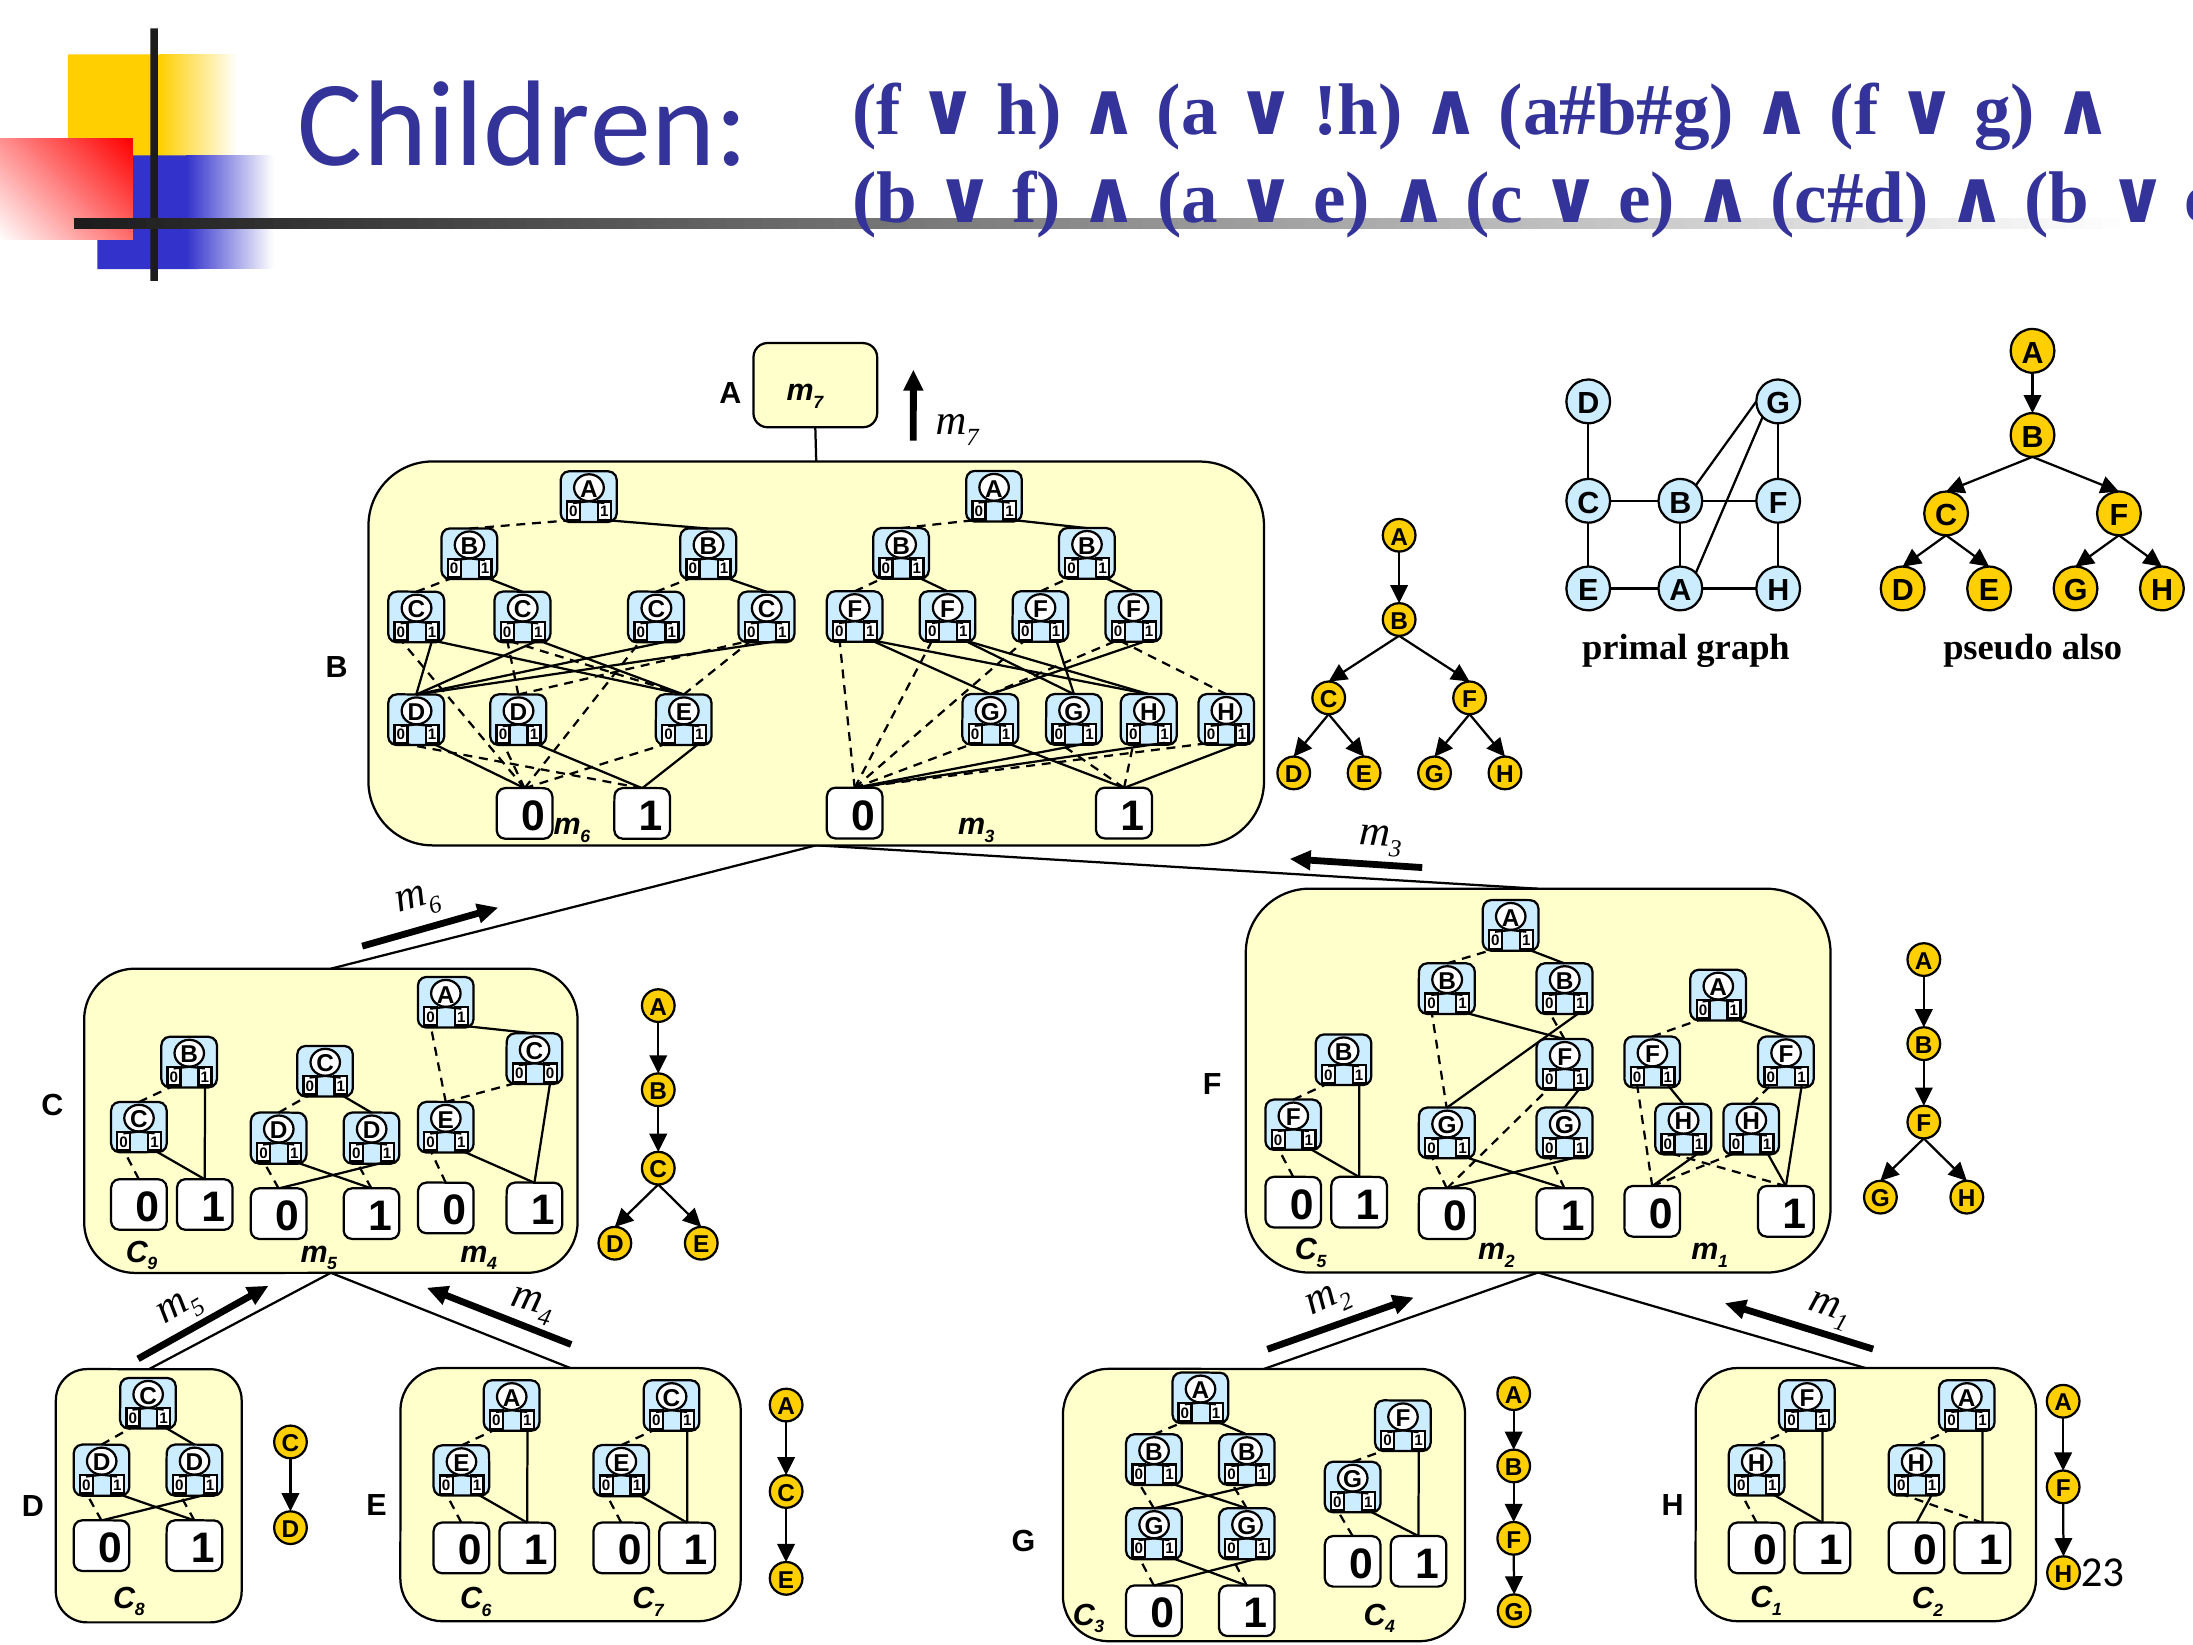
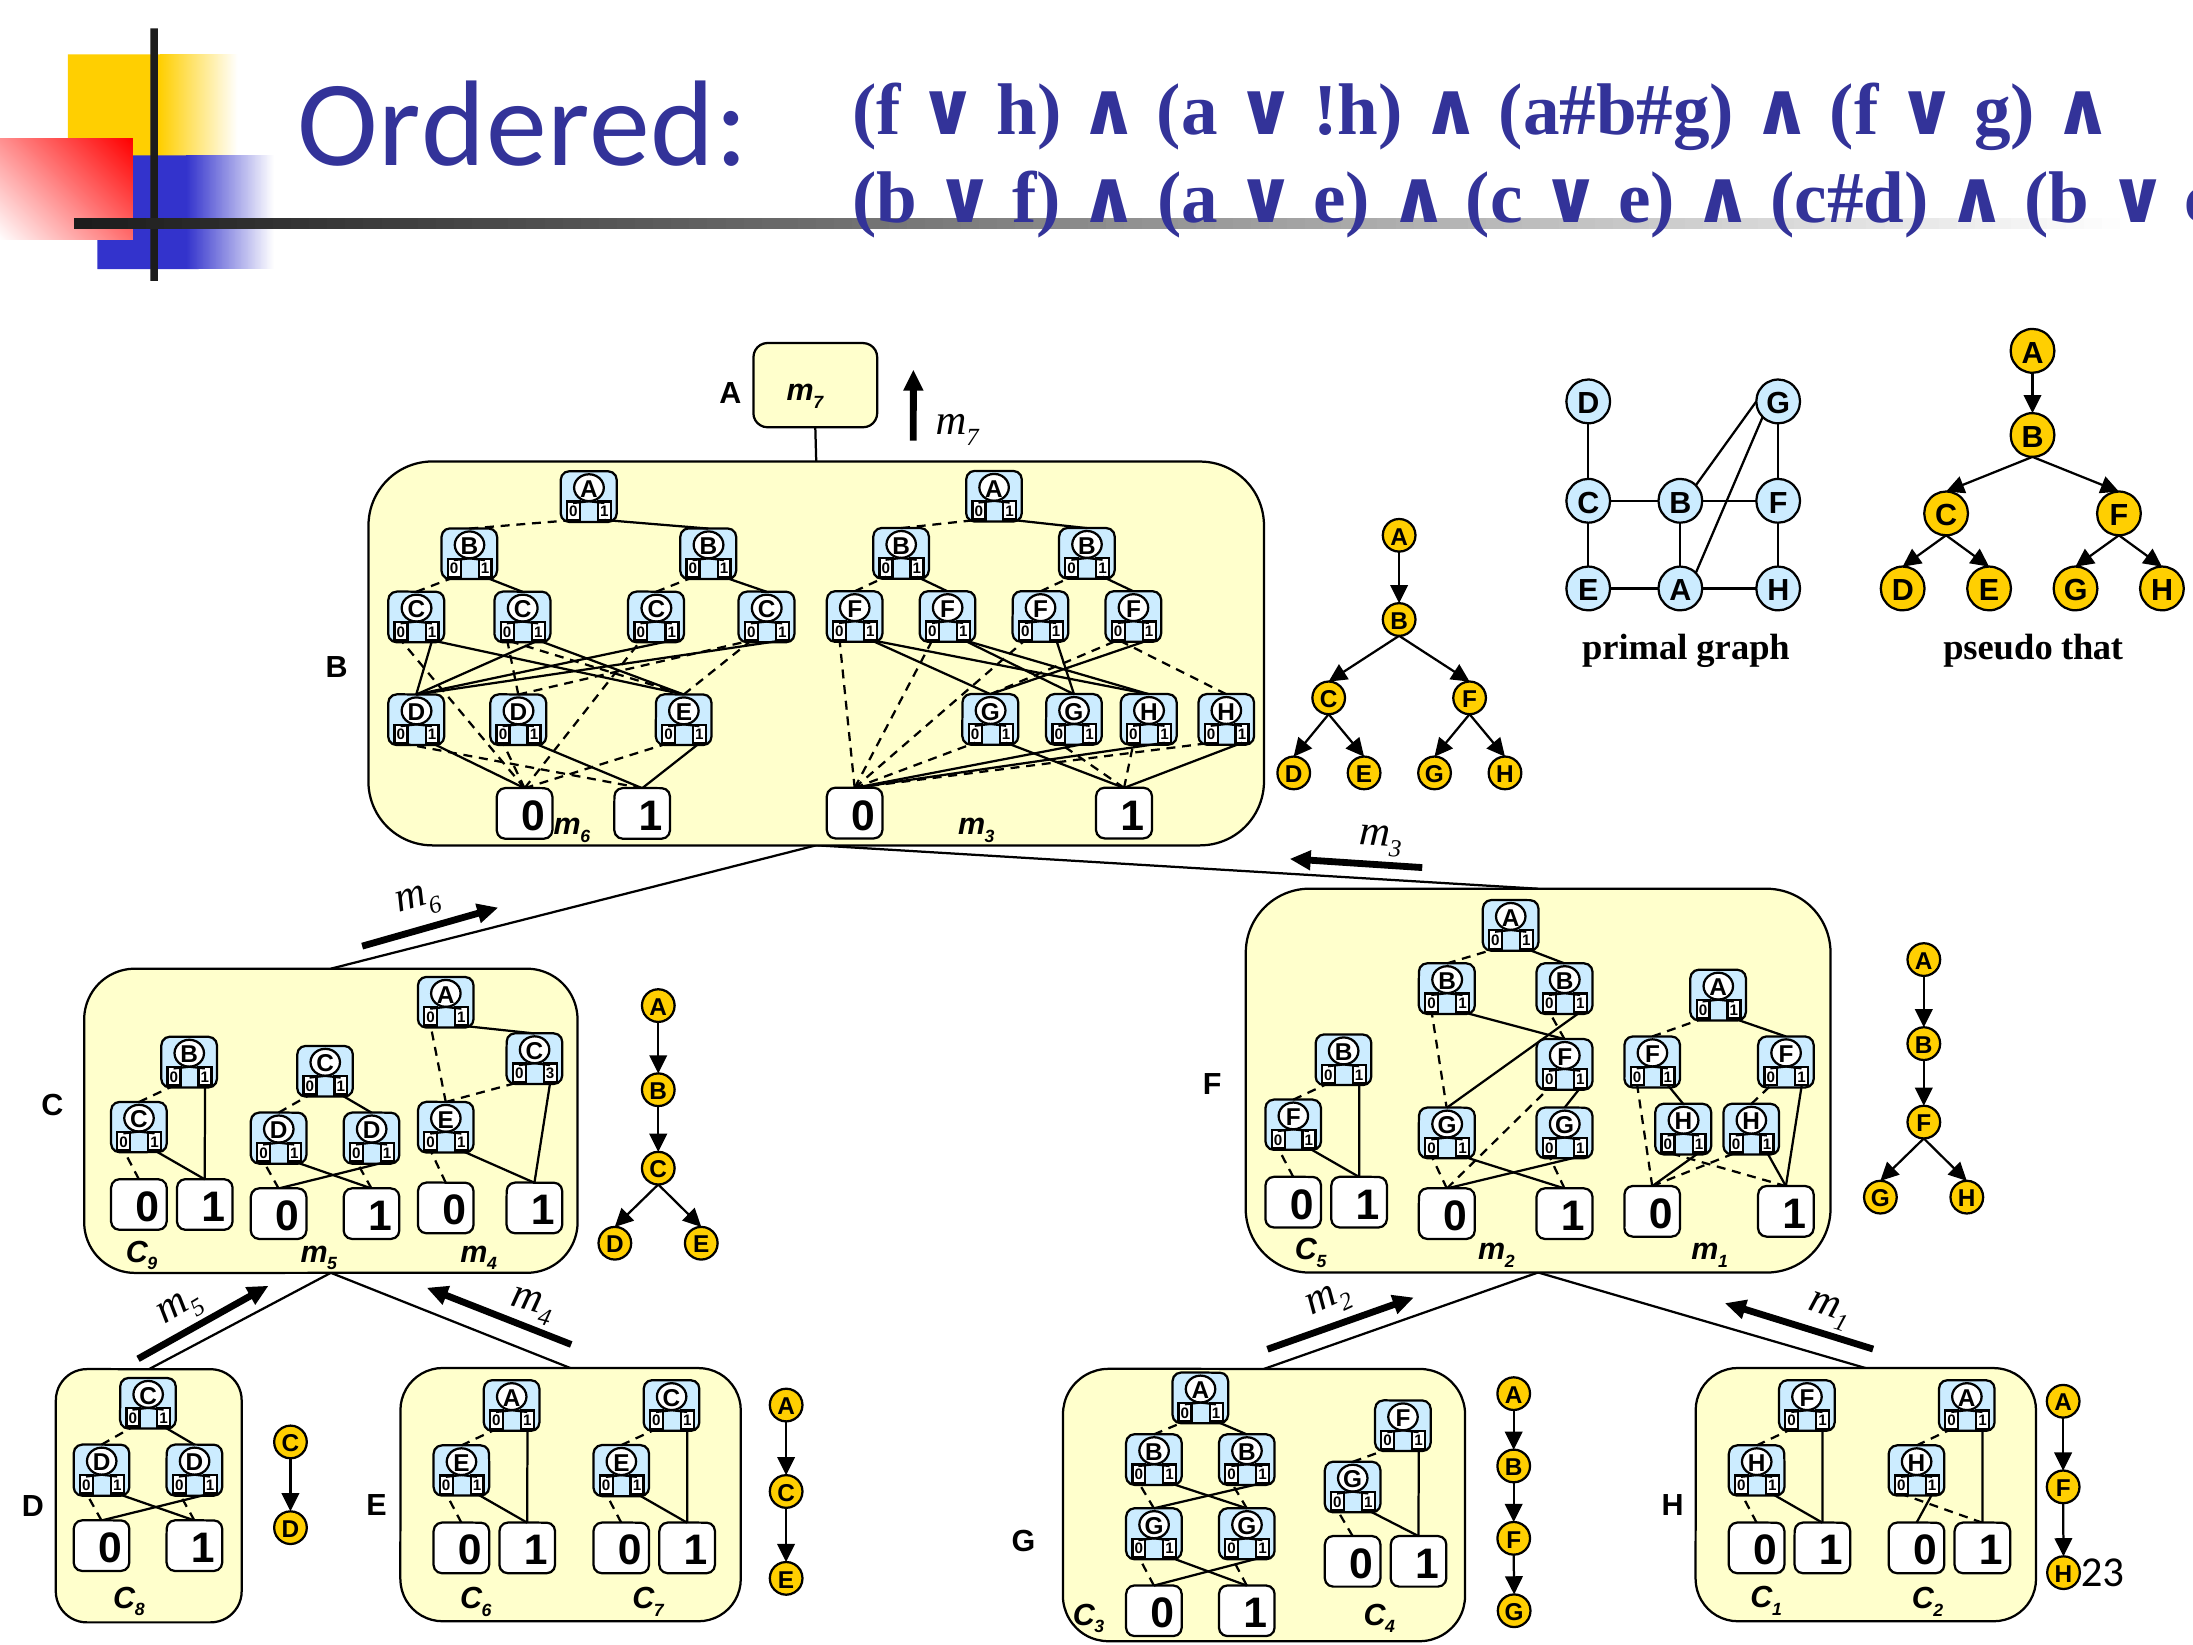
Children: Children -> Ordered
also: also -> that
0 at (550, 1074): 0 -> 3
